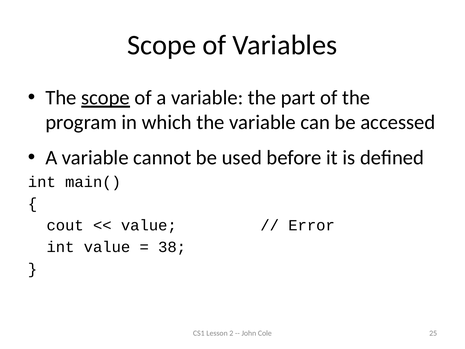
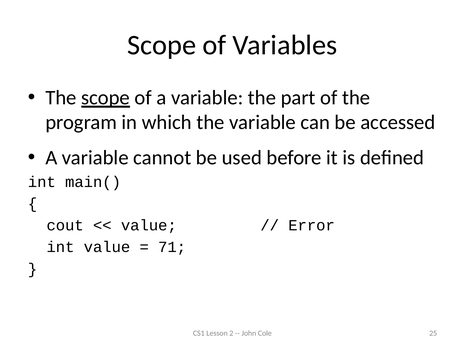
38: 38 -> 71
